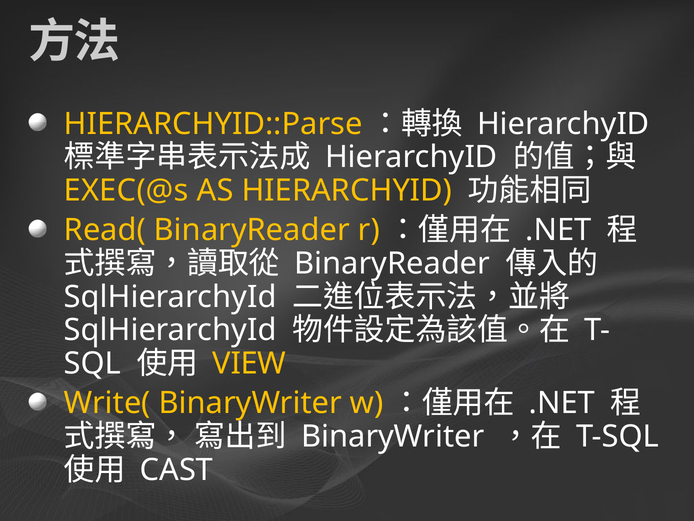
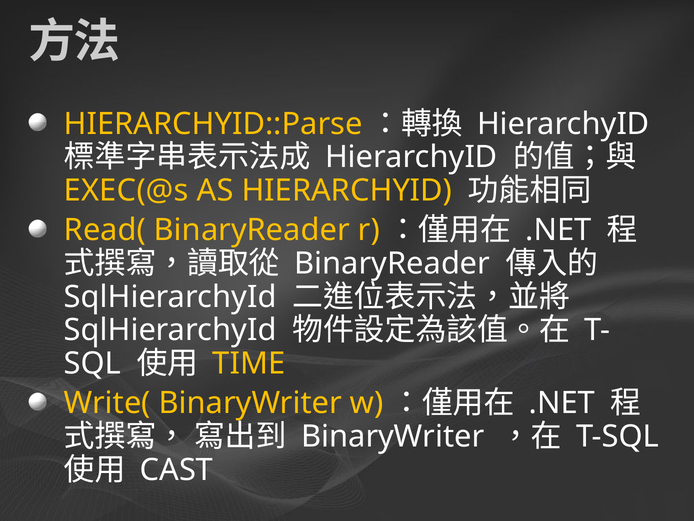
VIEW: VIEW -> TIME
